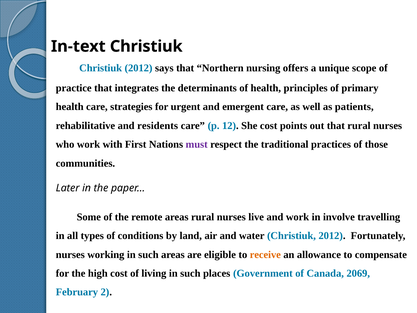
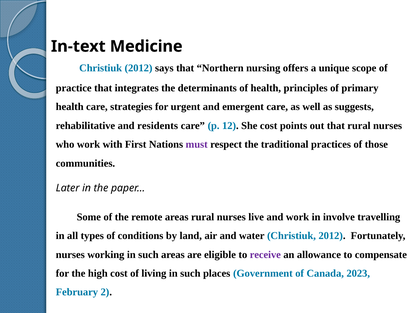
In-text Christiuk: Christiuk -> Medicine
patients: patients -> suggests
receive colour: orange -> purple
2069: 2069 -> 2023
